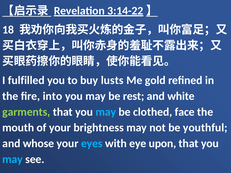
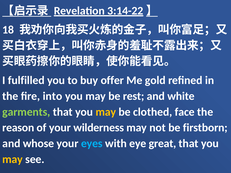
lusts: lusts -> offer
may at (106, 112) colour: light blue -> yellow
mouth: mouth -> reason
brightness: brightness -> wilderness
youthful: youthful -> firstborn
upon: upon -> great
may at (13, 159) colour: light blue -> yellow
